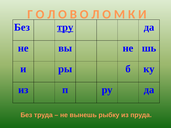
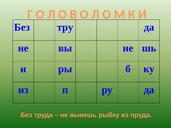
тру underline: present -> none
